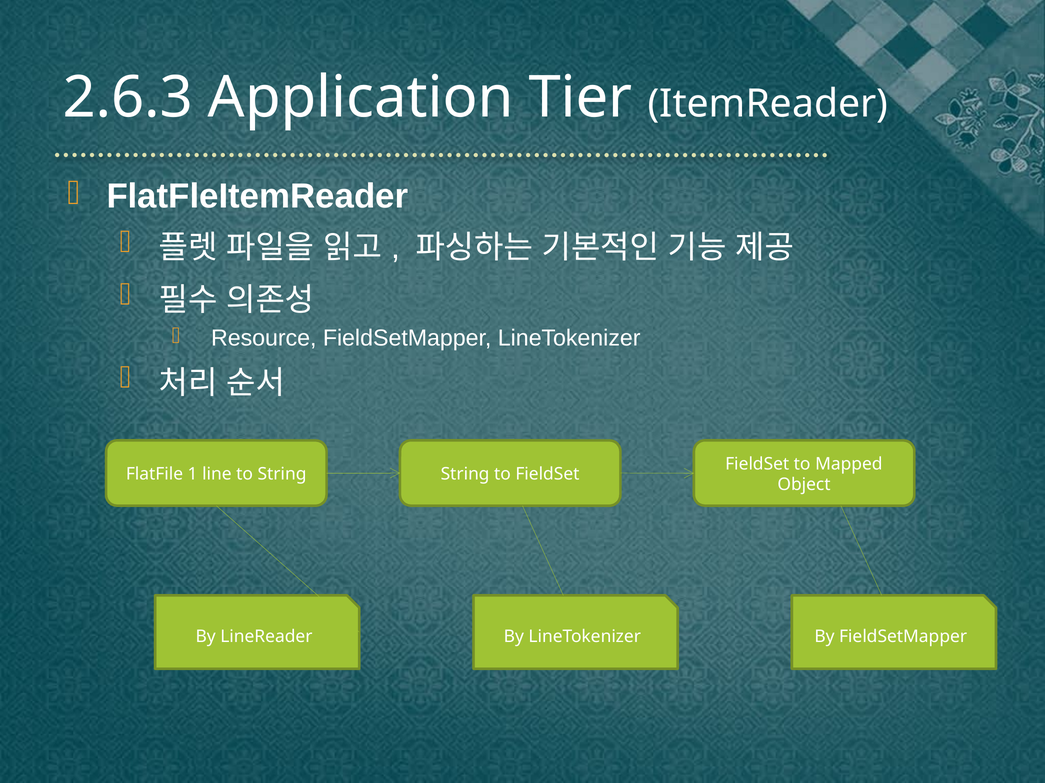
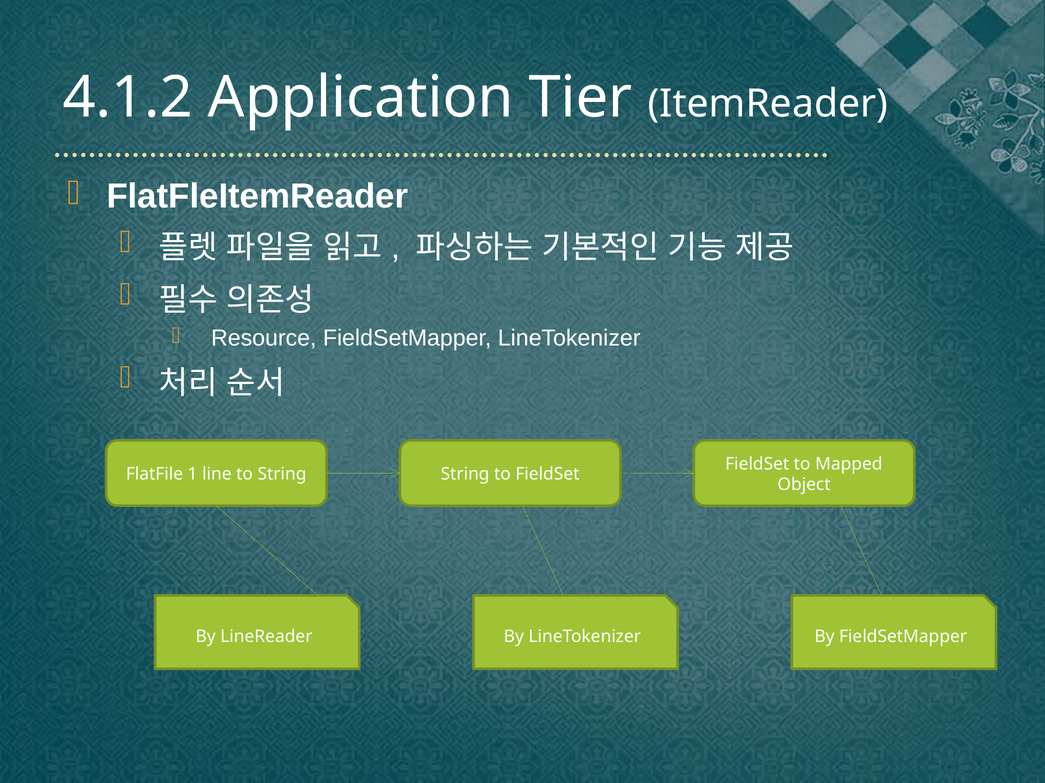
2.6.3: 2.6.3 -> 4.1.2
